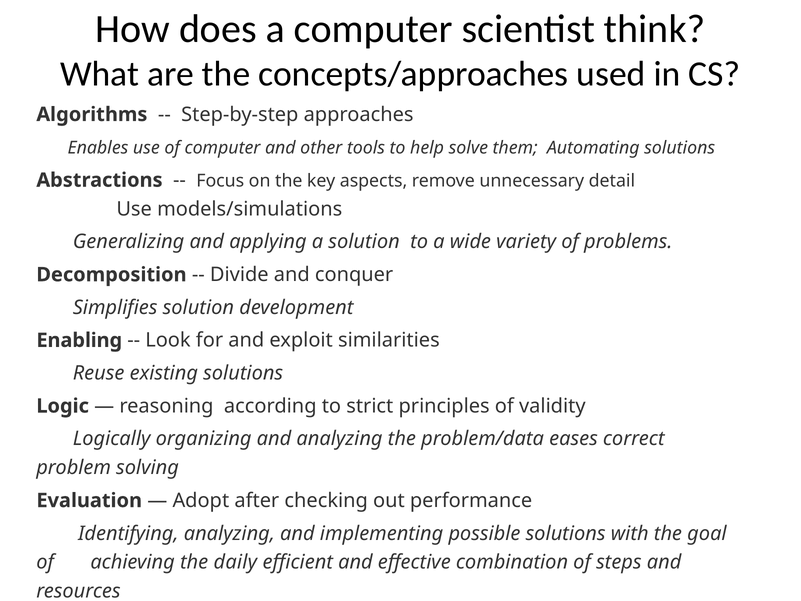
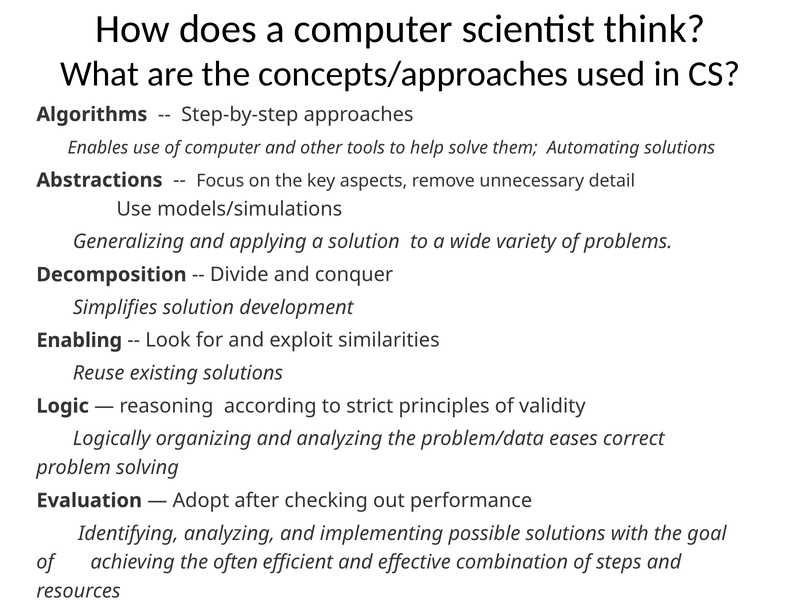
daily: daily -> often
